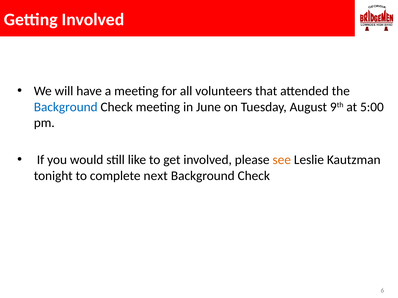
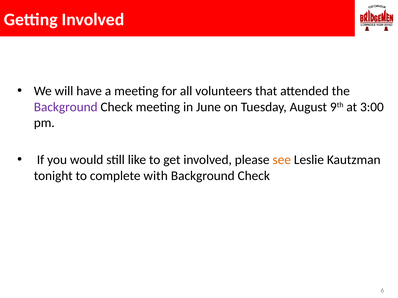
Background at (66, 107) colour: blue -> purple
5:00: 5:00 -> 3:00
next: next -> with
